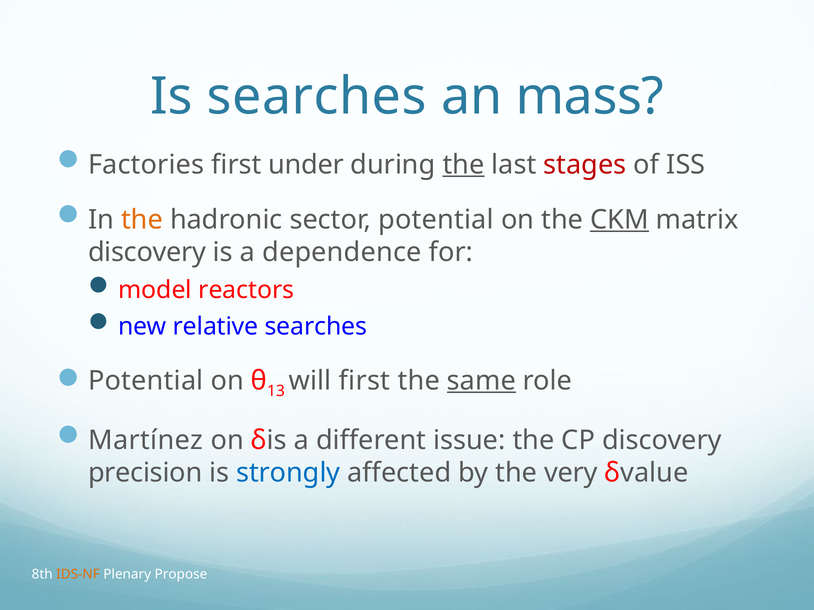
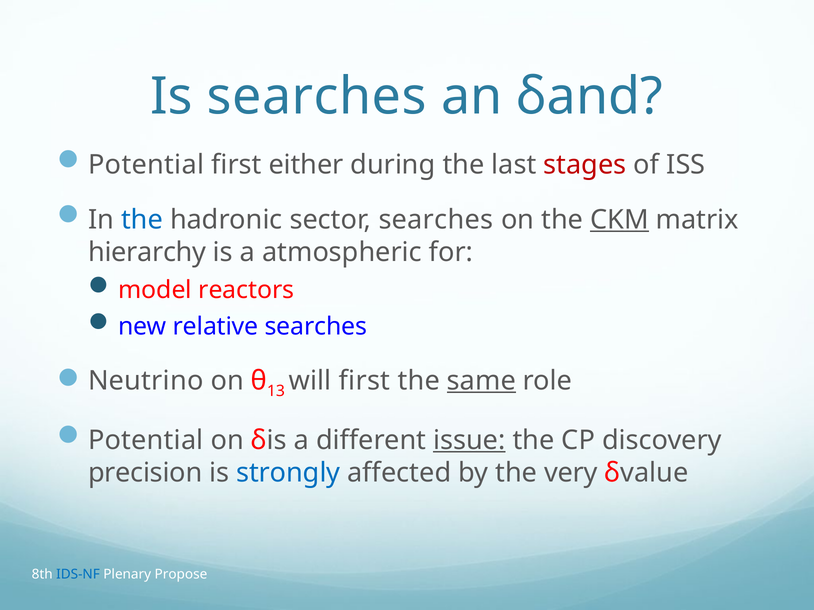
mass: mass -> δand
Factories at (146, 165): Factories -> Potential
under: under -> either
the at (463, 165) underline: present -> none
the at (142, 220) colour: orange -> blue
sector potential: potential -> searches
discovery at (147, 252): discovery -> hierarchy
dependence: dependence -> atmospheric
Potential at (146, 381): Potential -> Neutrino
Martínez at (146, 441): Martínez -> Potential
issue underline: none -> present
IDS-NF colour: orange -> blue
